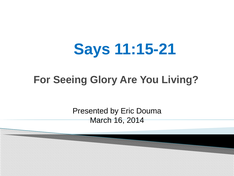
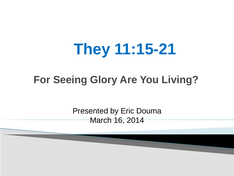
Says: Says -> They
